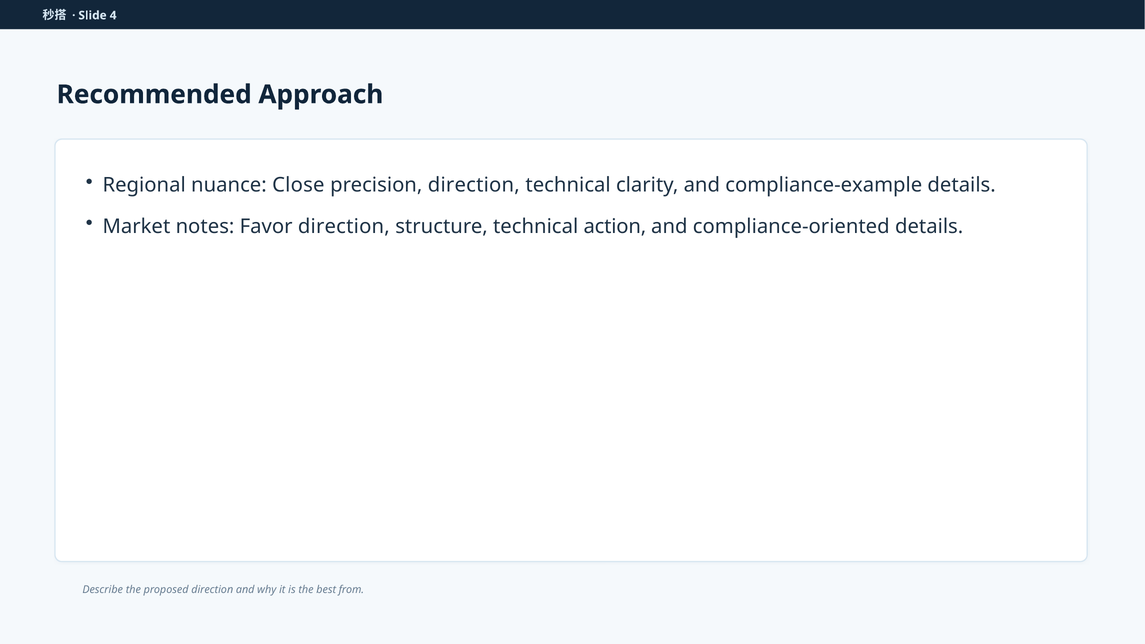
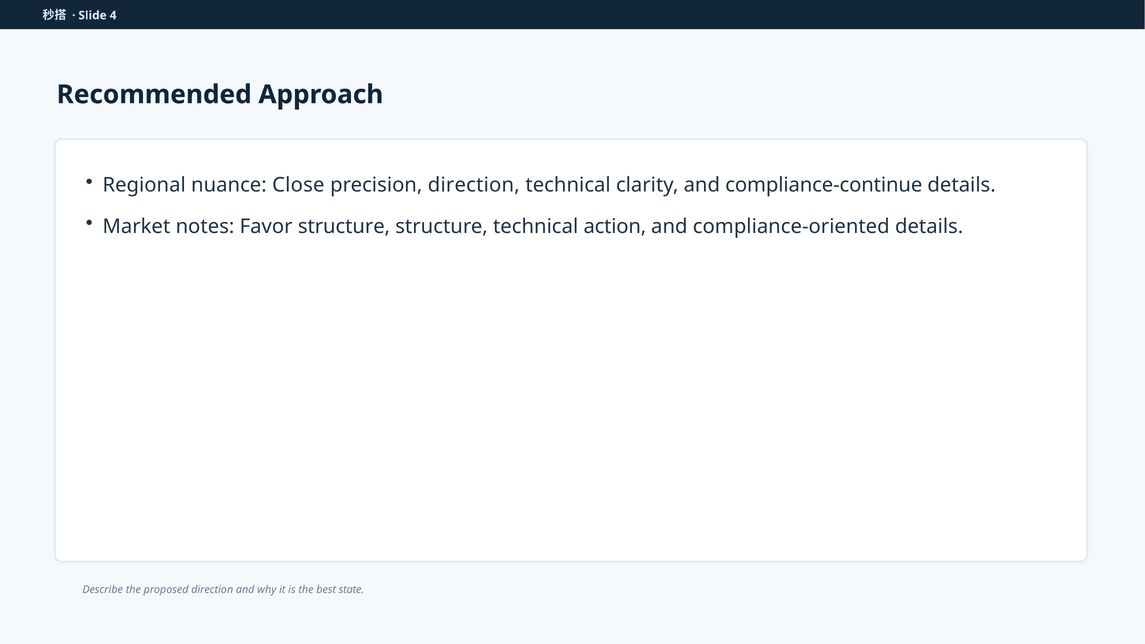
compliance-example: compliance-example -> compliance-continue
Favor direction: direction -> structure
from: from -> state
